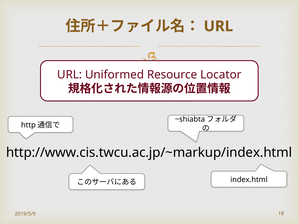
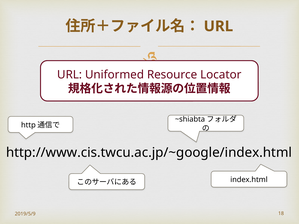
http://www.cis.twcu.ac.jp/~markup/index.html: http://www.cis.twcu.ac.jp/~markup/index.html -> http://www.cis.twcu.ac.jp/~google/index.html
